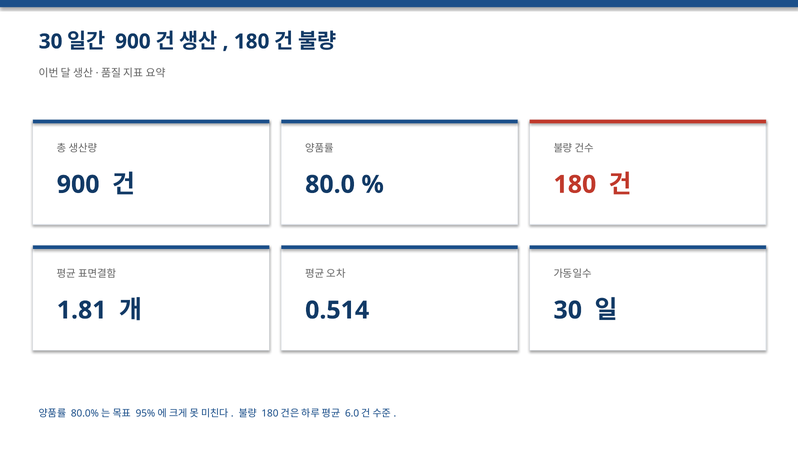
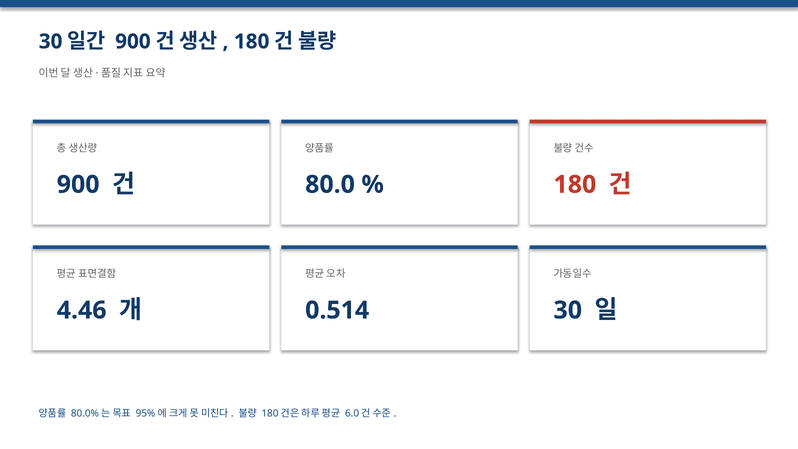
1.81: 1.81 -> 4.46
